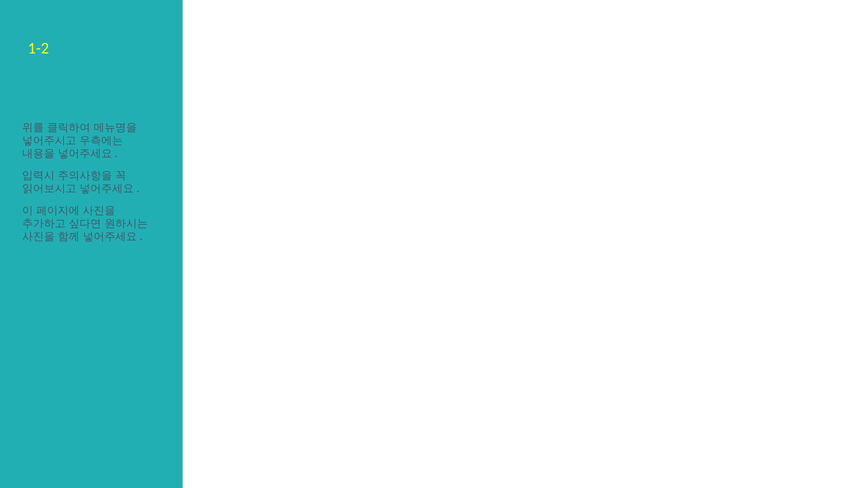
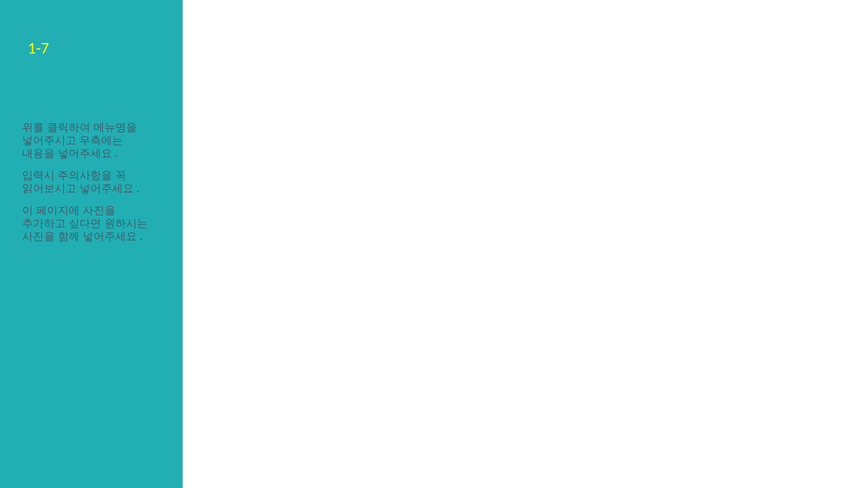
1-2: 1-2 -> 1-7
